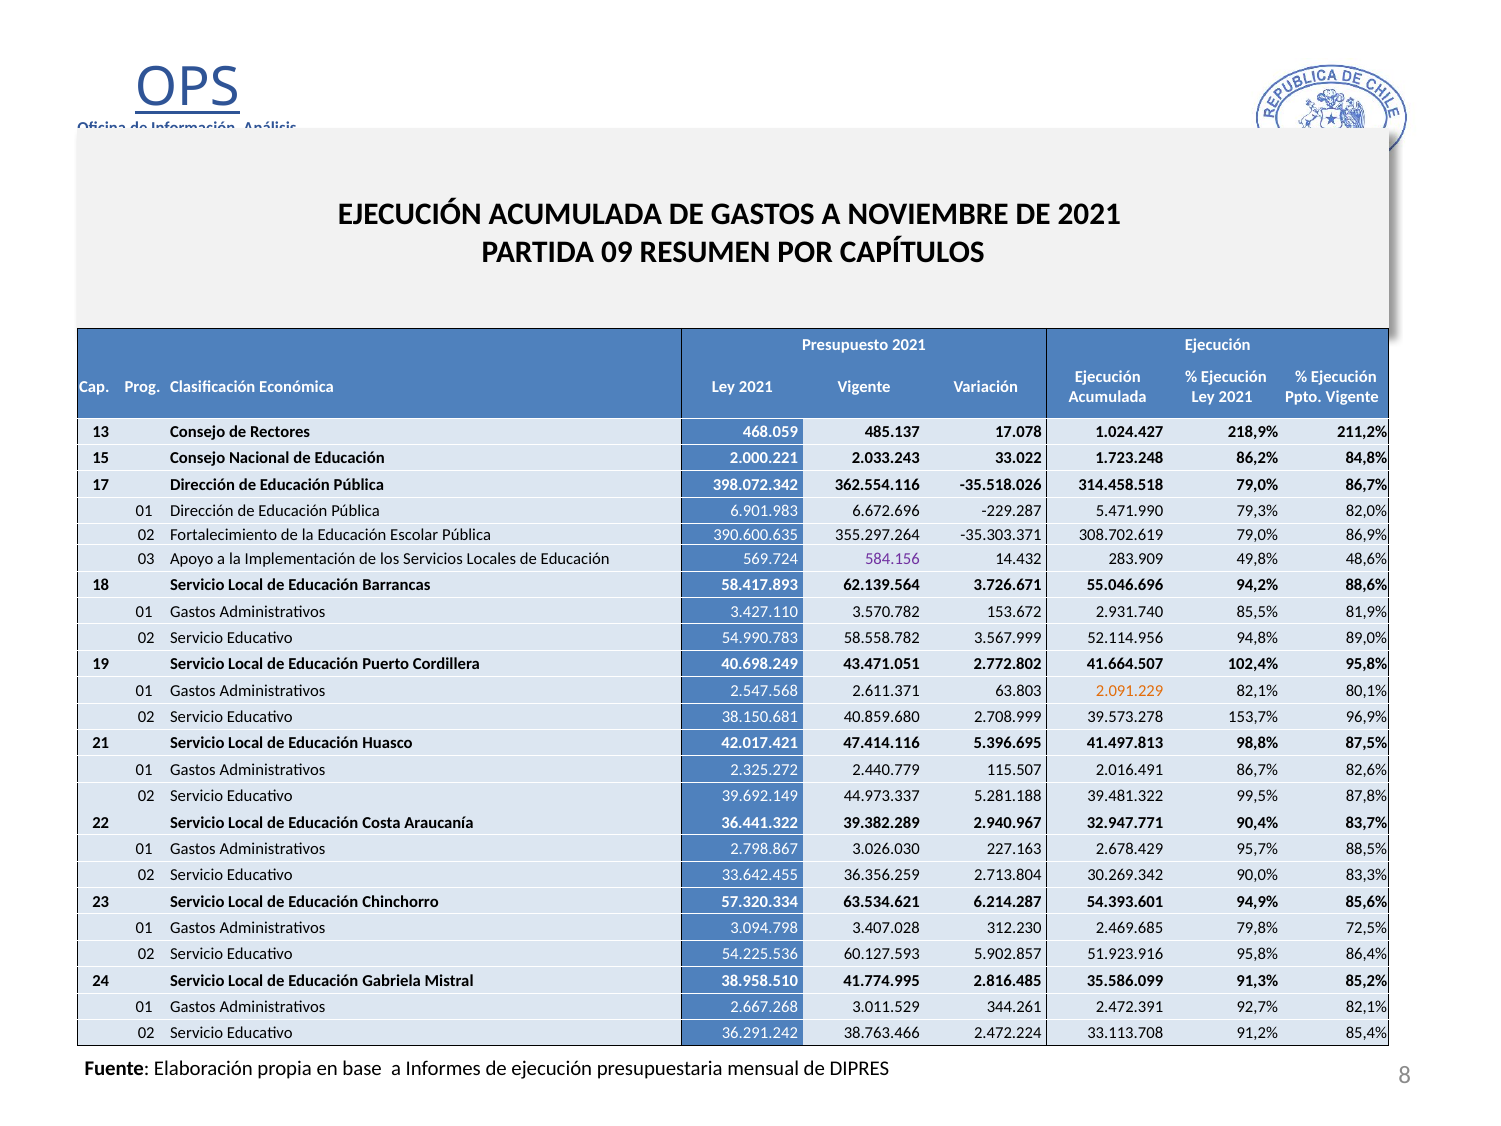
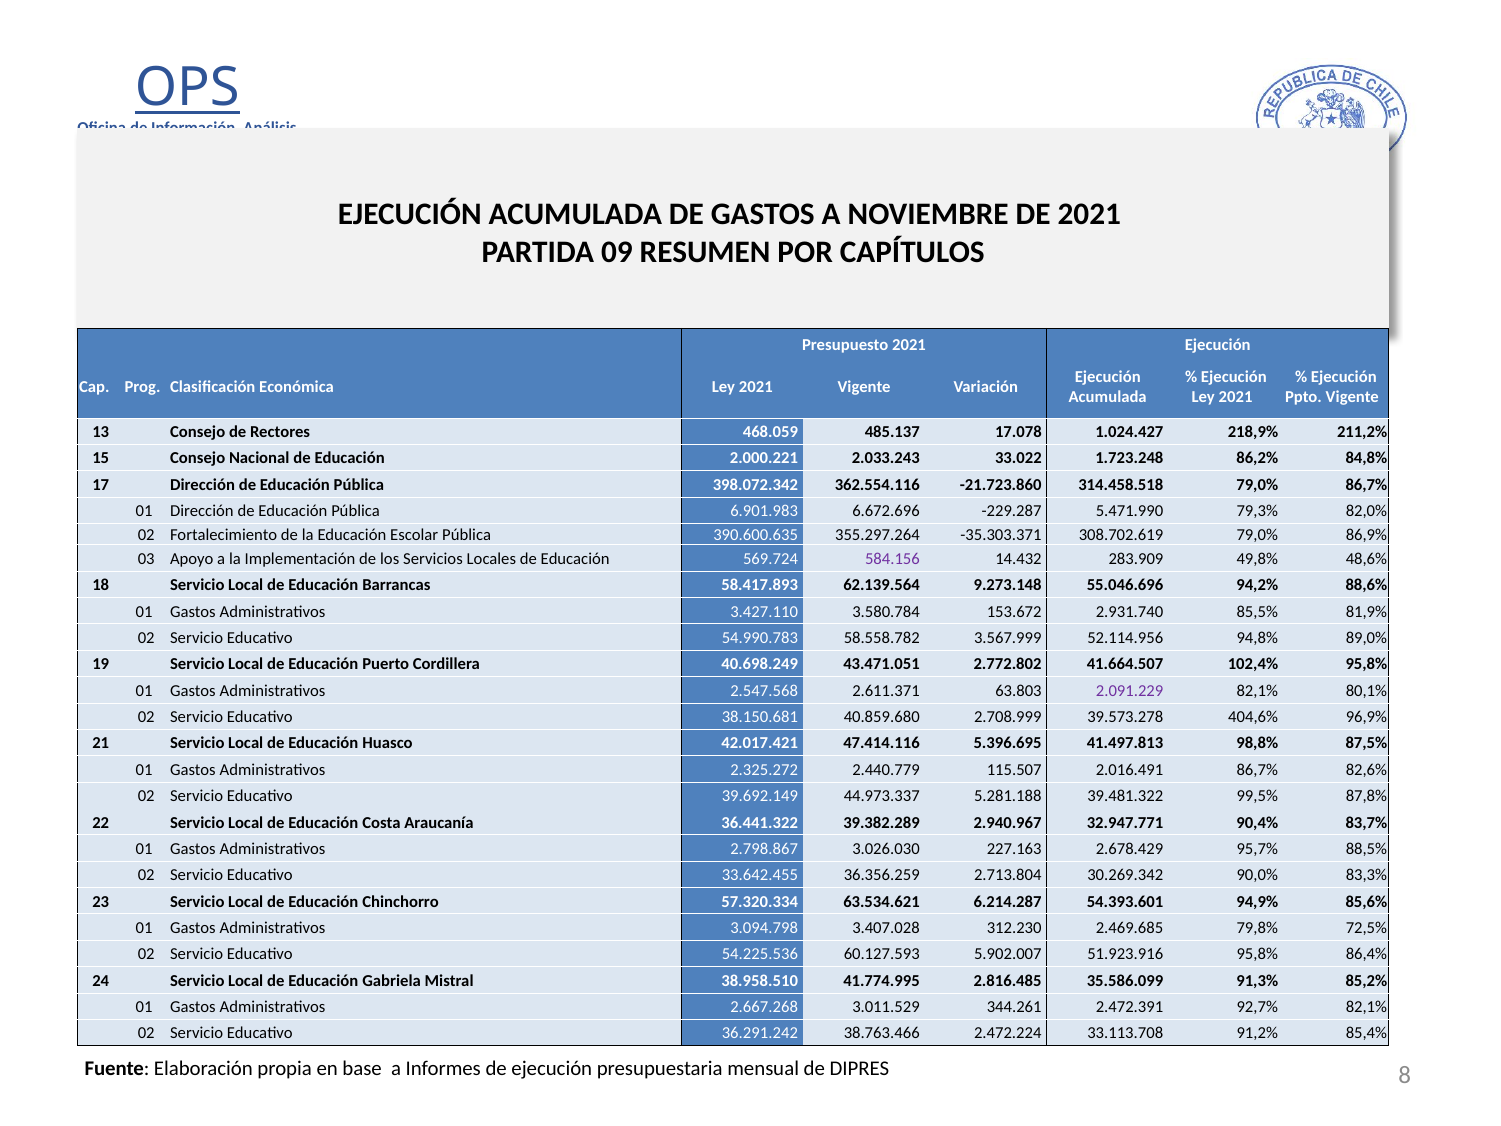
-35.518.026: -35.518.026 -> -21.723.860
3.726.671: 3.726.671 -> 9.273.148
3.570.782: 3.570.782 -> 3.580.784
2.091.229 colour: orange -> purple
153,7%: 153,7% -> 404,6%
5.902.857: 5.902.857 -> 5.902.007
